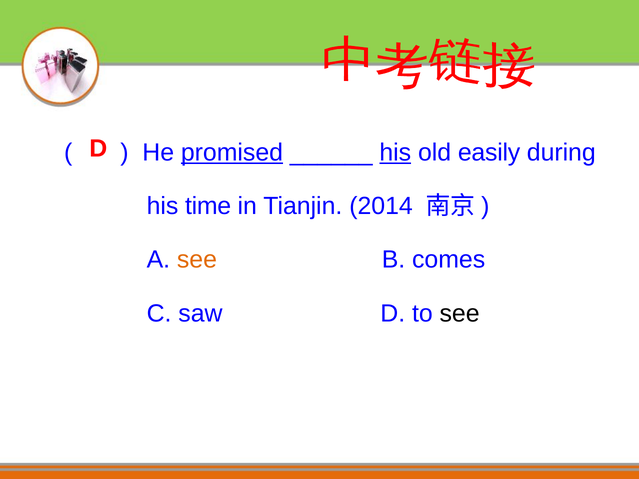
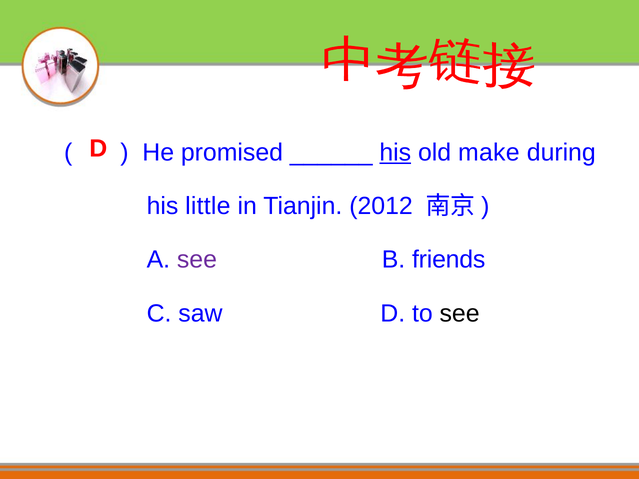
promised underline: present -> none
easily: easily -> make
time: time -> little
2014: 2014 -> 2012
see at (197, 260) colour: orange -> purple
comes: comes -> friends
